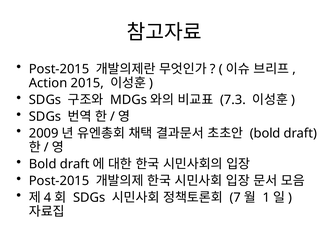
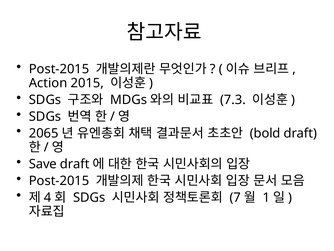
2009: 2009 -> 2065
Bold at (43, 164): Bold -> Save
